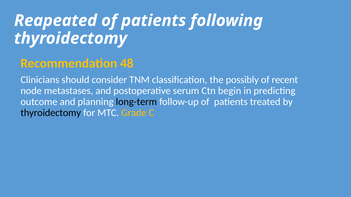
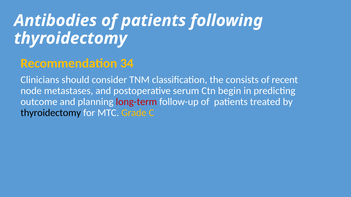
Reapeated: Reapeated -> Antibodies
48: 48 -> 34
possibly: possibly -> consists
long-term colour: black -> red
